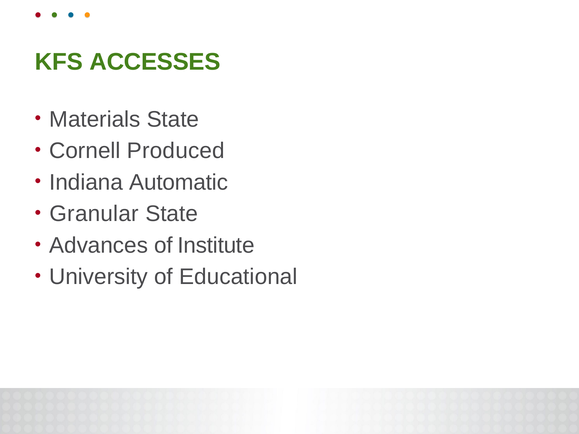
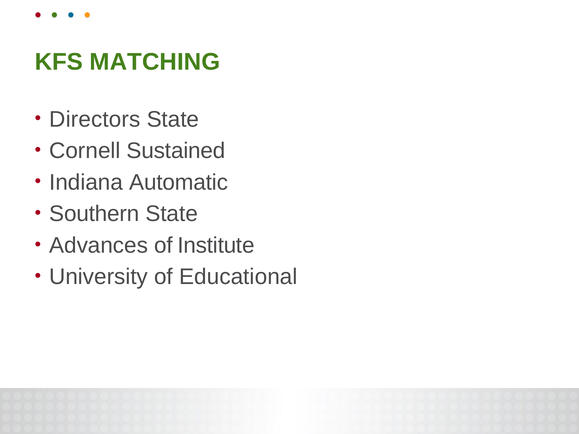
ACCESSES: ACCESSES -> MATCHING
Materials: Materials -> Directors
Produced: Produced -> Sustained
Granular: Granular -> Southern
